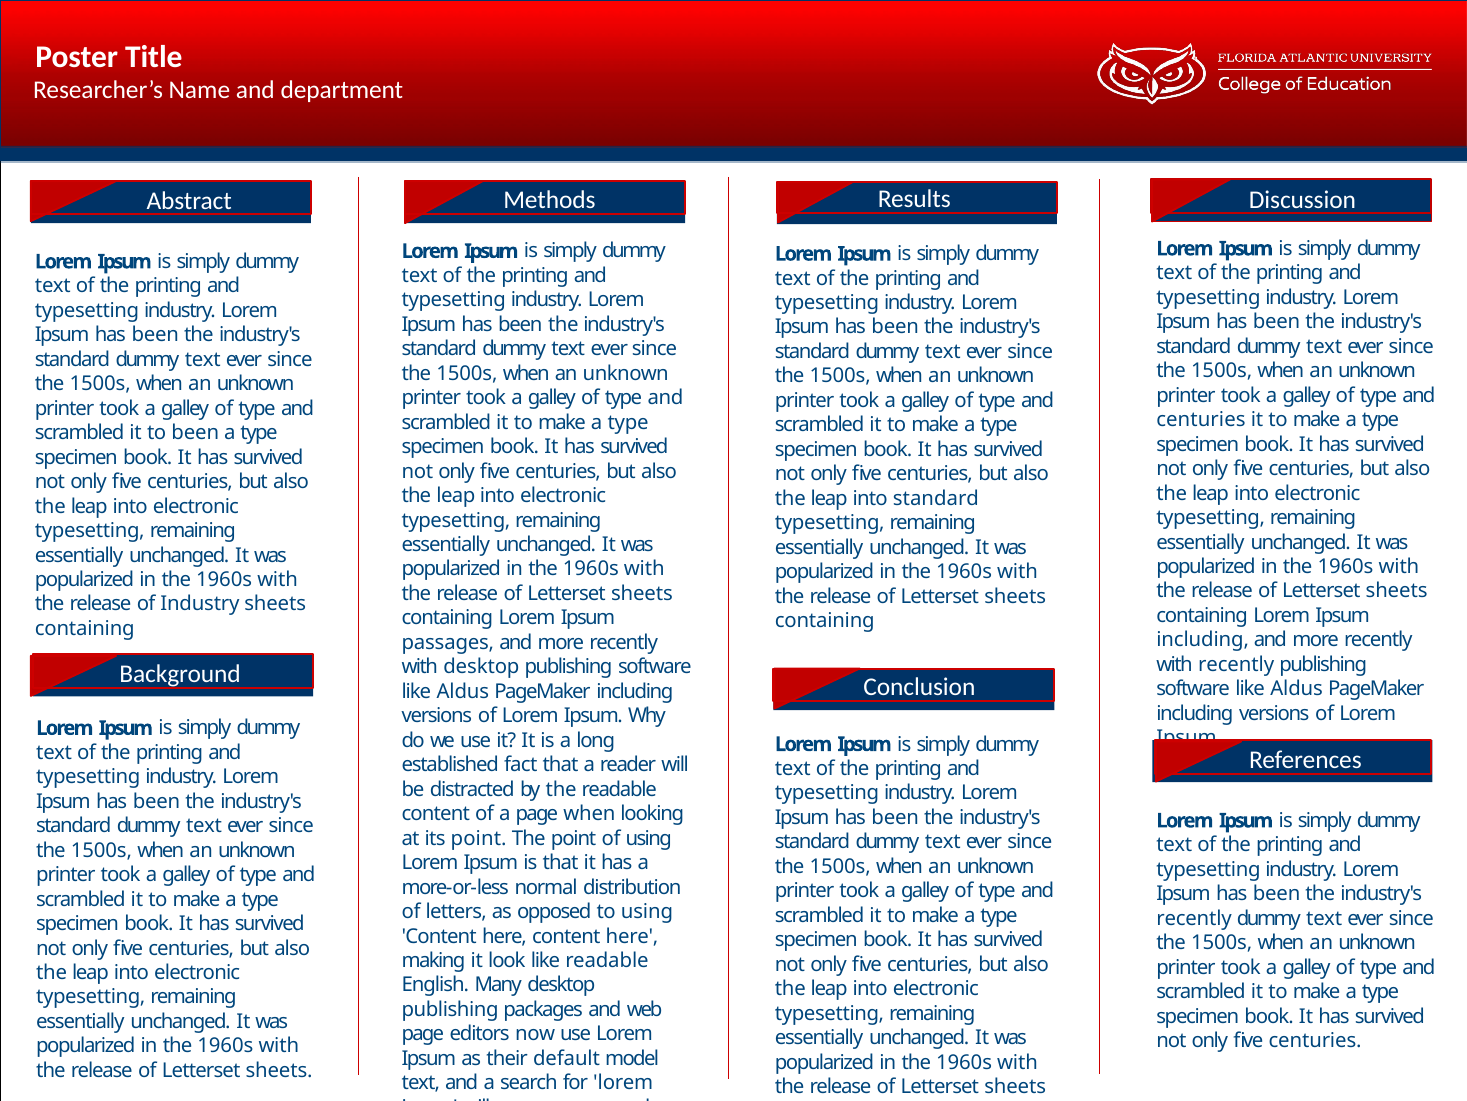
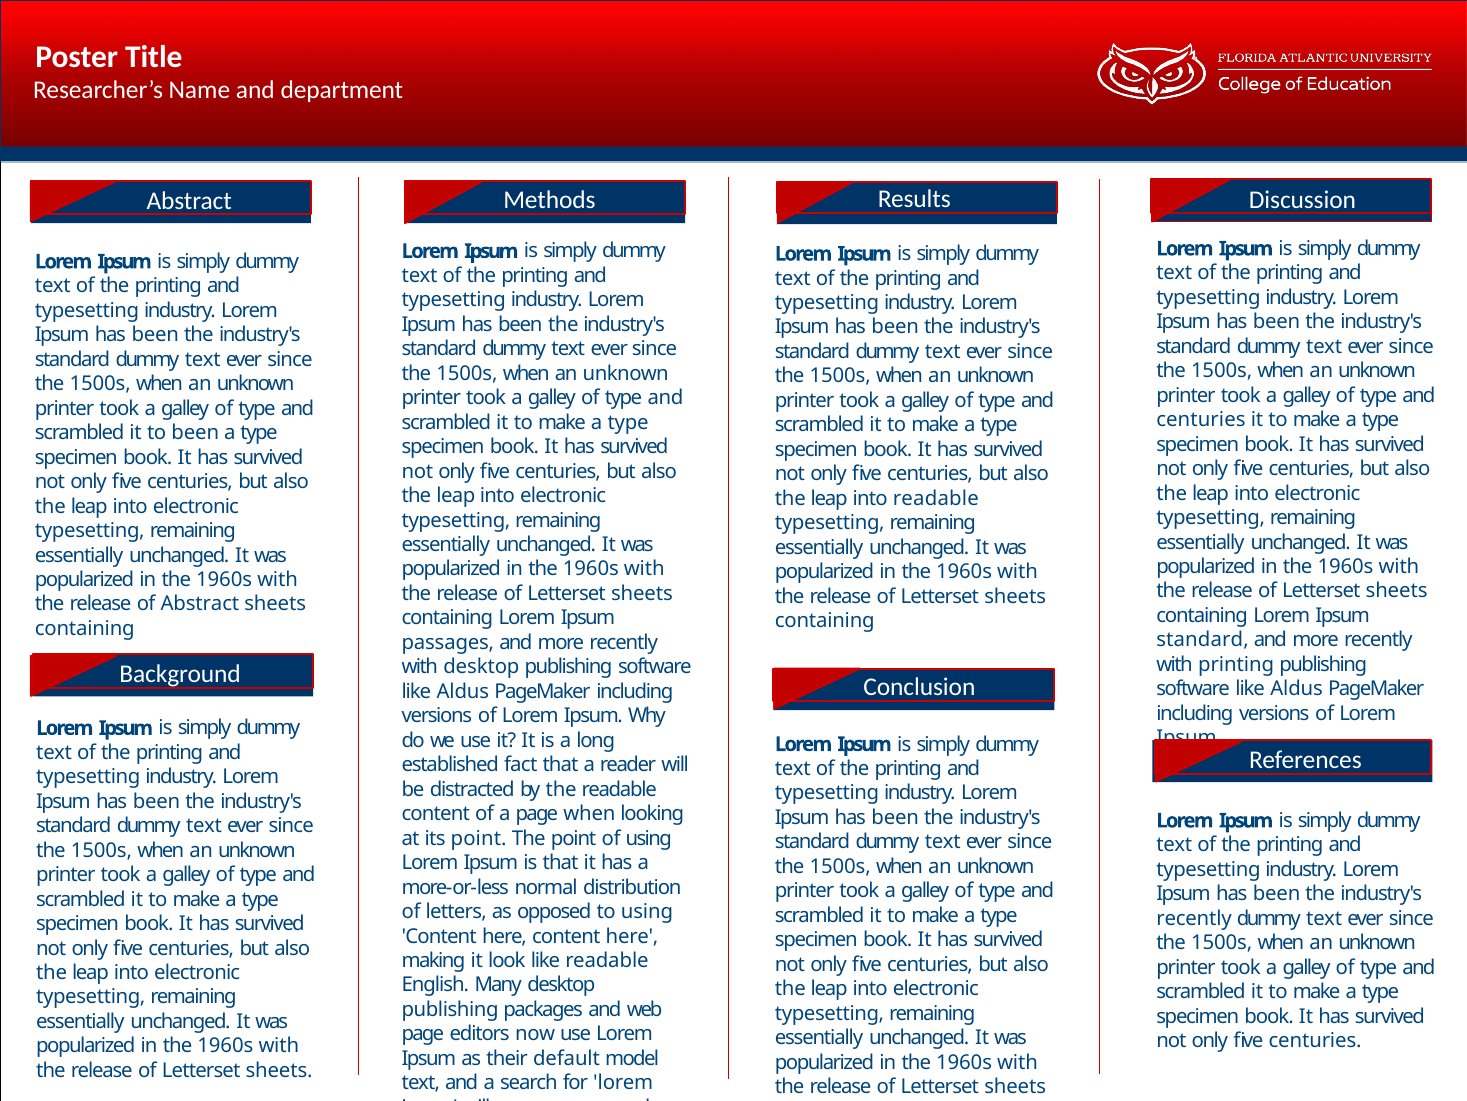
into standard: standard -> readable
of Industry: Industry -> Abstract
including at (1203, 640): including -> standard
with recently: recently -> printing
